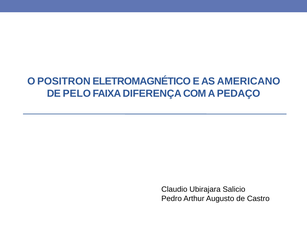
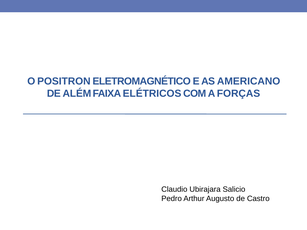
PELO: PELO -> ALÉM
DIFERENÇA: DIFERENÇA -> ELÉTRICOS
PEDAÇO: PEDAÇO -> FORÇAS
